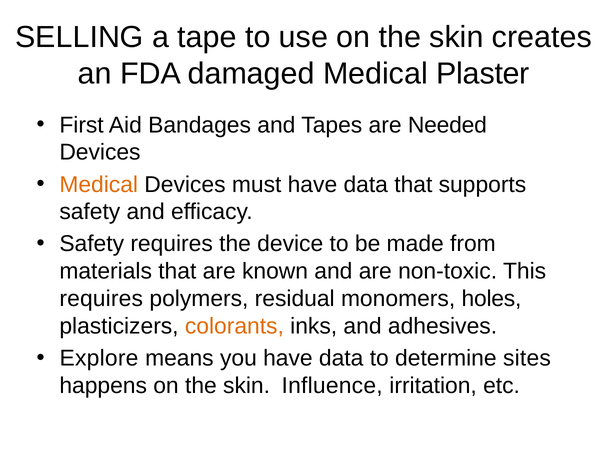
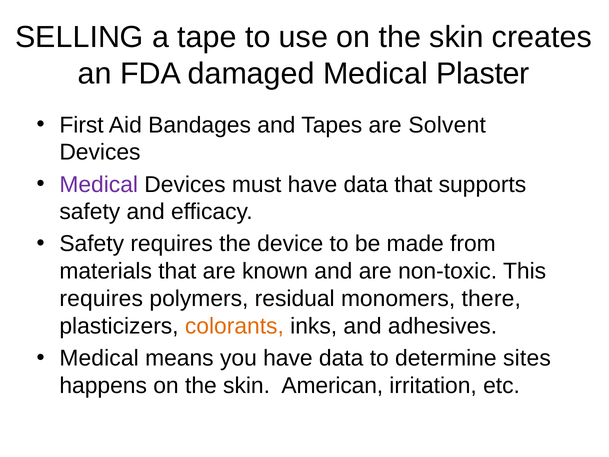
Needed: Needed -> Solvent
Medical at (99, 184) colour: orange -> purple
holes: holes -> there
Explore at (99, 358): Explore -> Medical
Influence: Influence -> American
